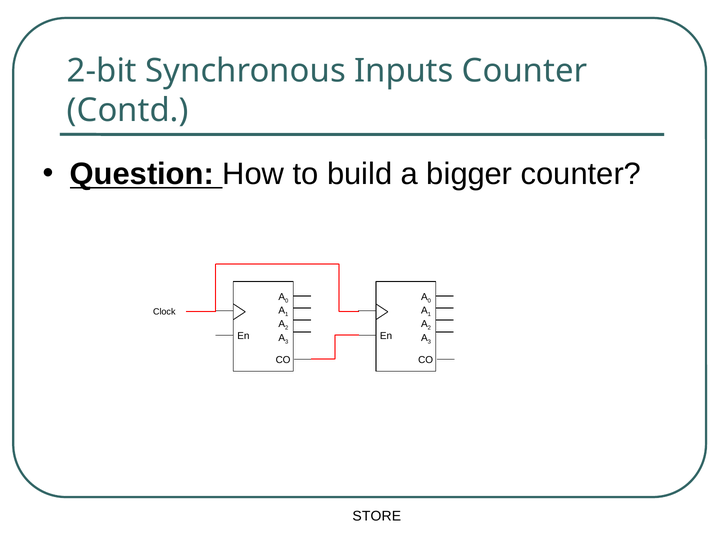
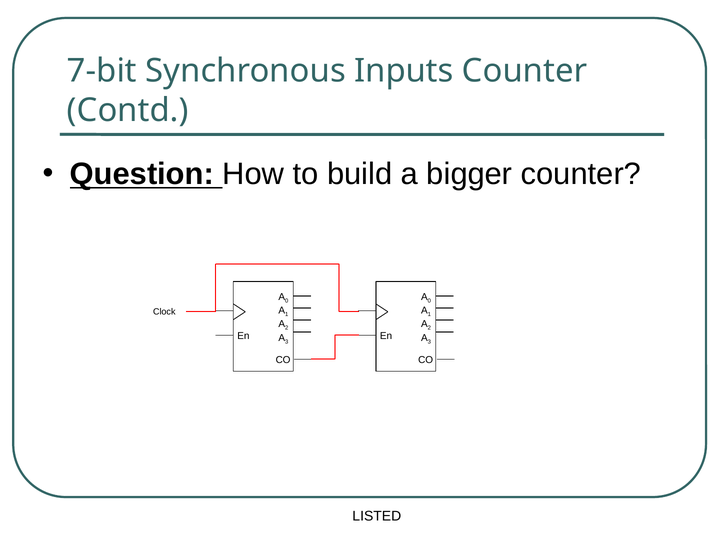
2-bit: 2-bit -> 7-bit
STORE: STORE -> LISTED
